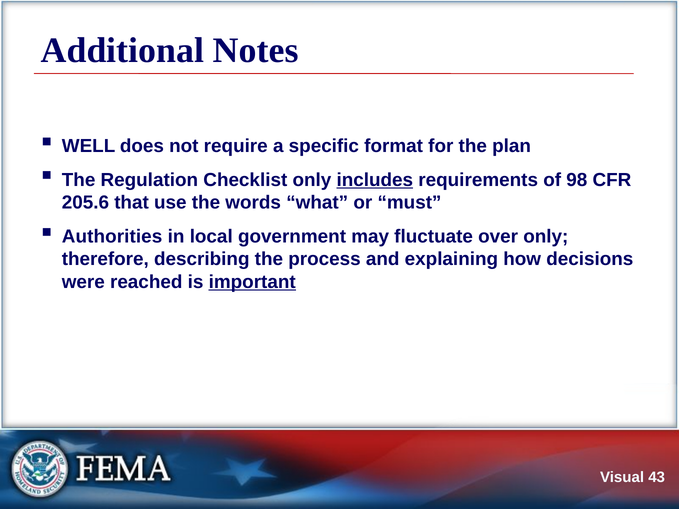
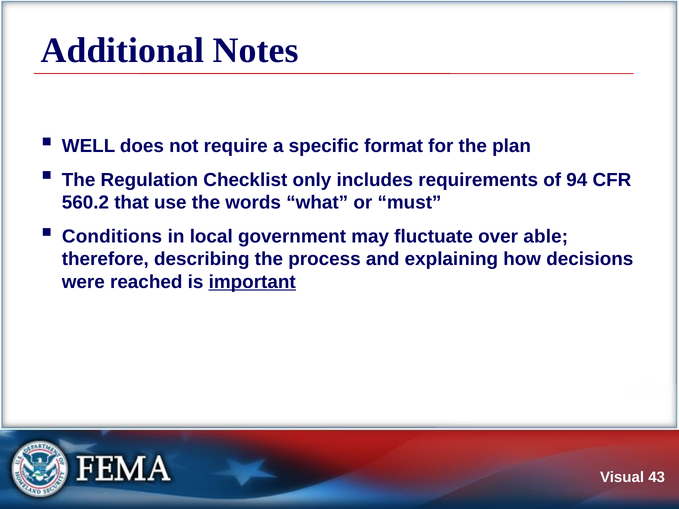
includes underline: present -> none
98: 98 -> 94
205.6: 205.6 -> 560.2
Authorities: Authorities -> Conditions
over only: only -> able
